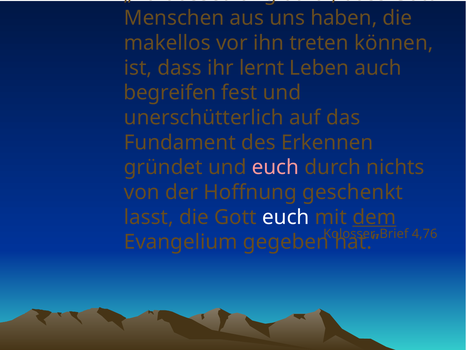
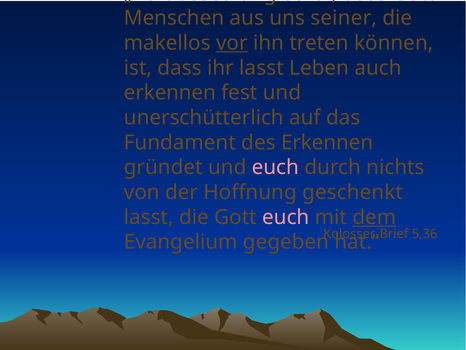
haben: haben -> seiner
vor underline: none -> present
ihr lernt: lernt -> lasst
begreifen at (170, 93): begreifen -> erkennen
euch at (286, 217) colour: white -> pink
4,76: 4,76 -> 5,36
